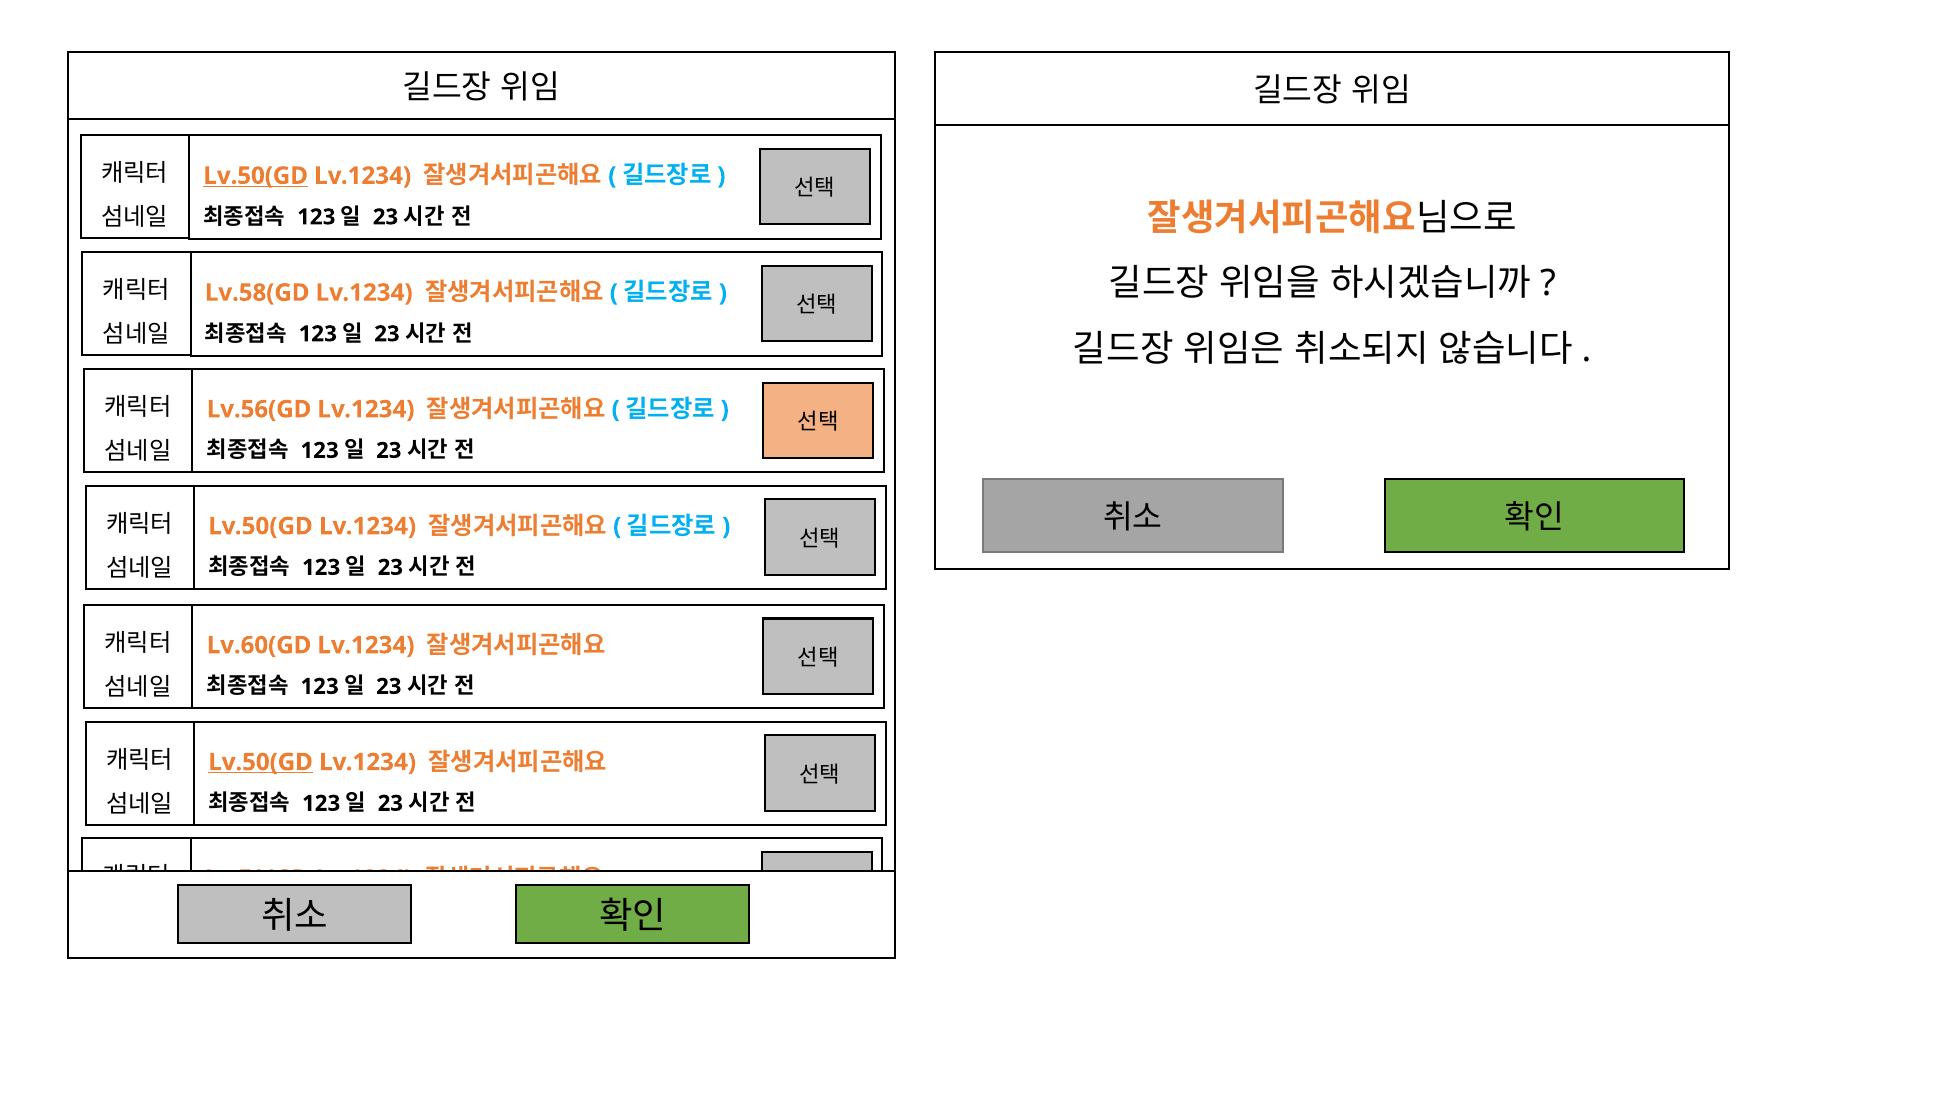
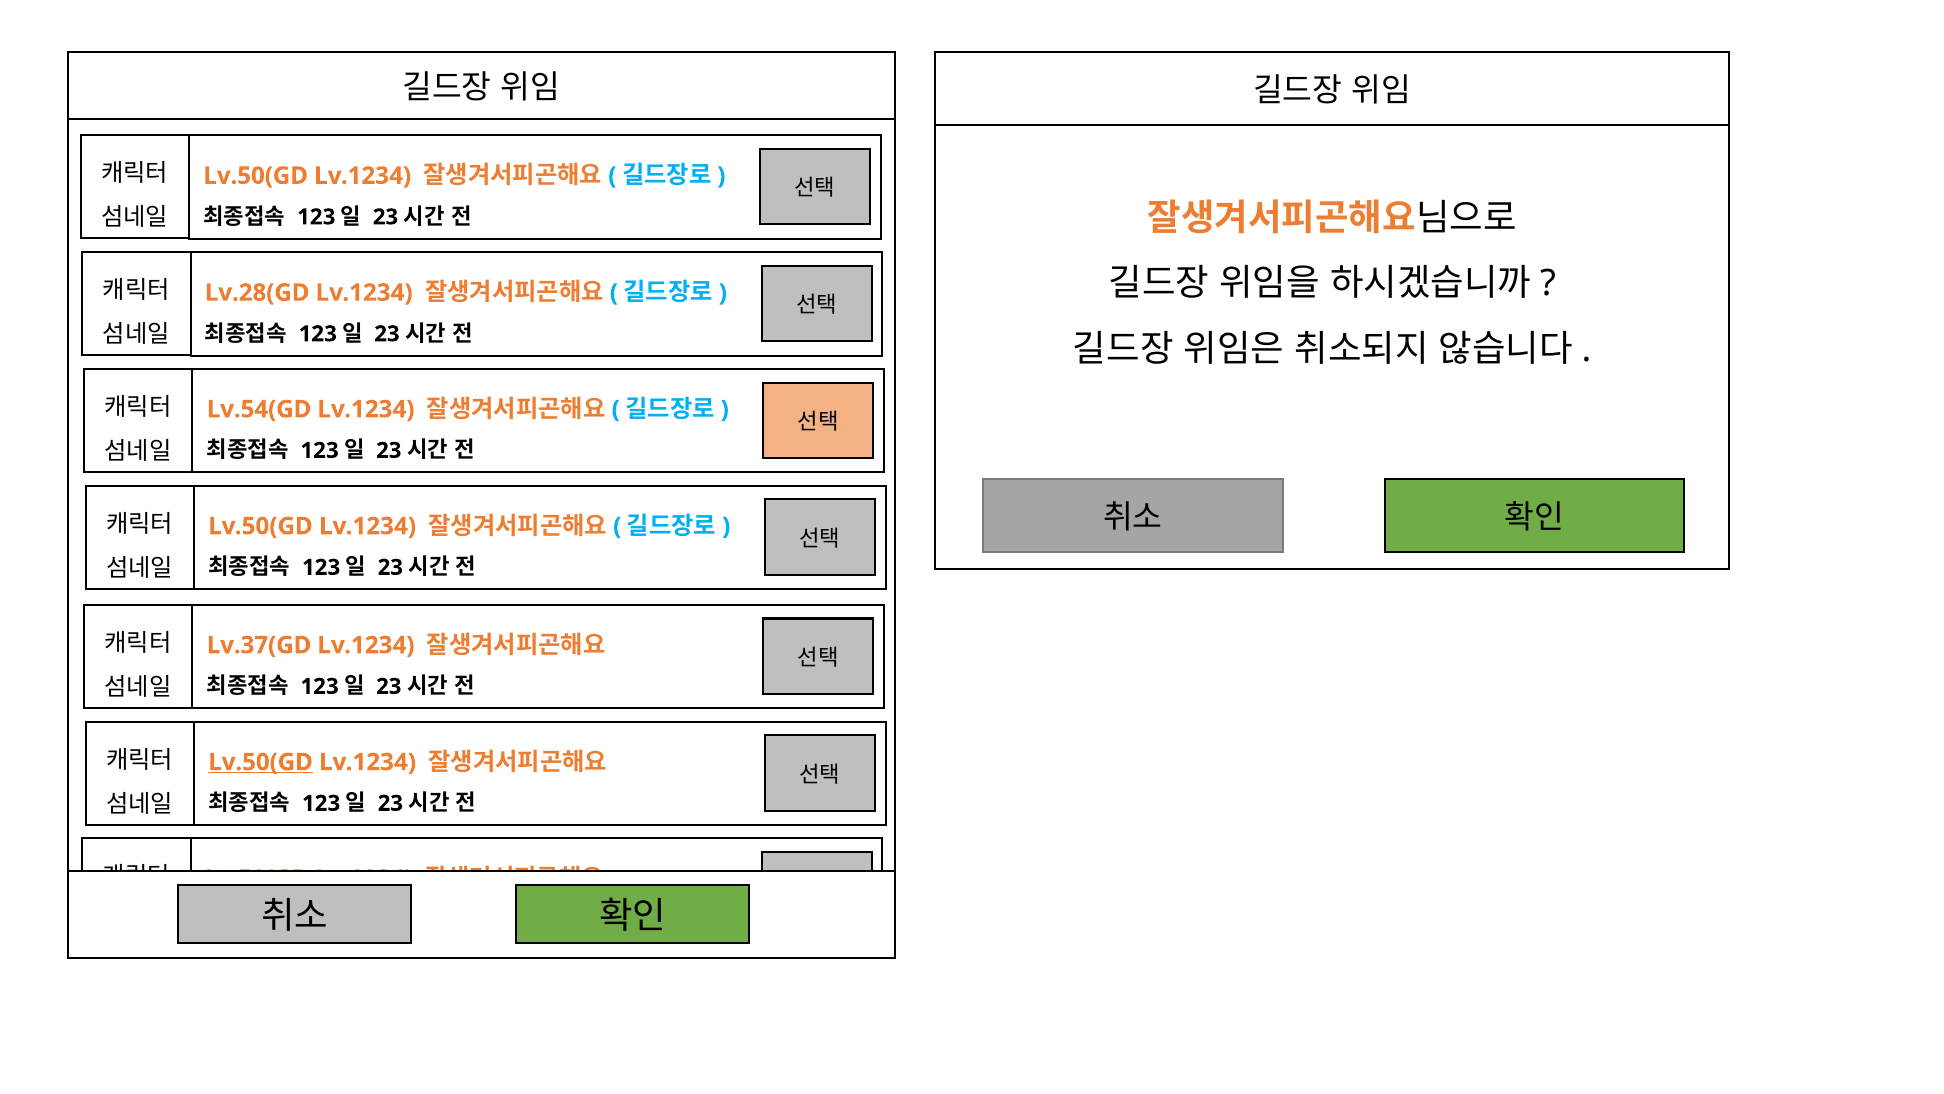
Lv.50(GD at (256, 176) underline: present -> none
Lv.58(GD: Lv.58(GD -> Lv.28(GD
Lv.56(GD: Lv.56(GD -> Lv.54(GD
Lv.60(GD: Lv.60(GD -> Lv.37(GD
